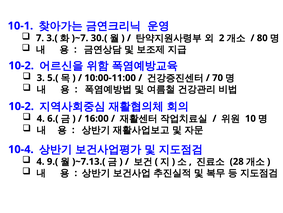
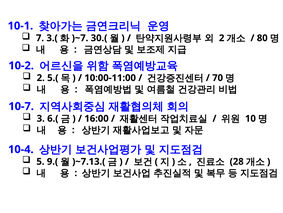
3 at (41, 78): 3 -> 2
10-2 at (21, 106): 10-2 -> 10-7
4 at (41, 118): 4 -> 3
4 at (40, 161): 4 -> 5
